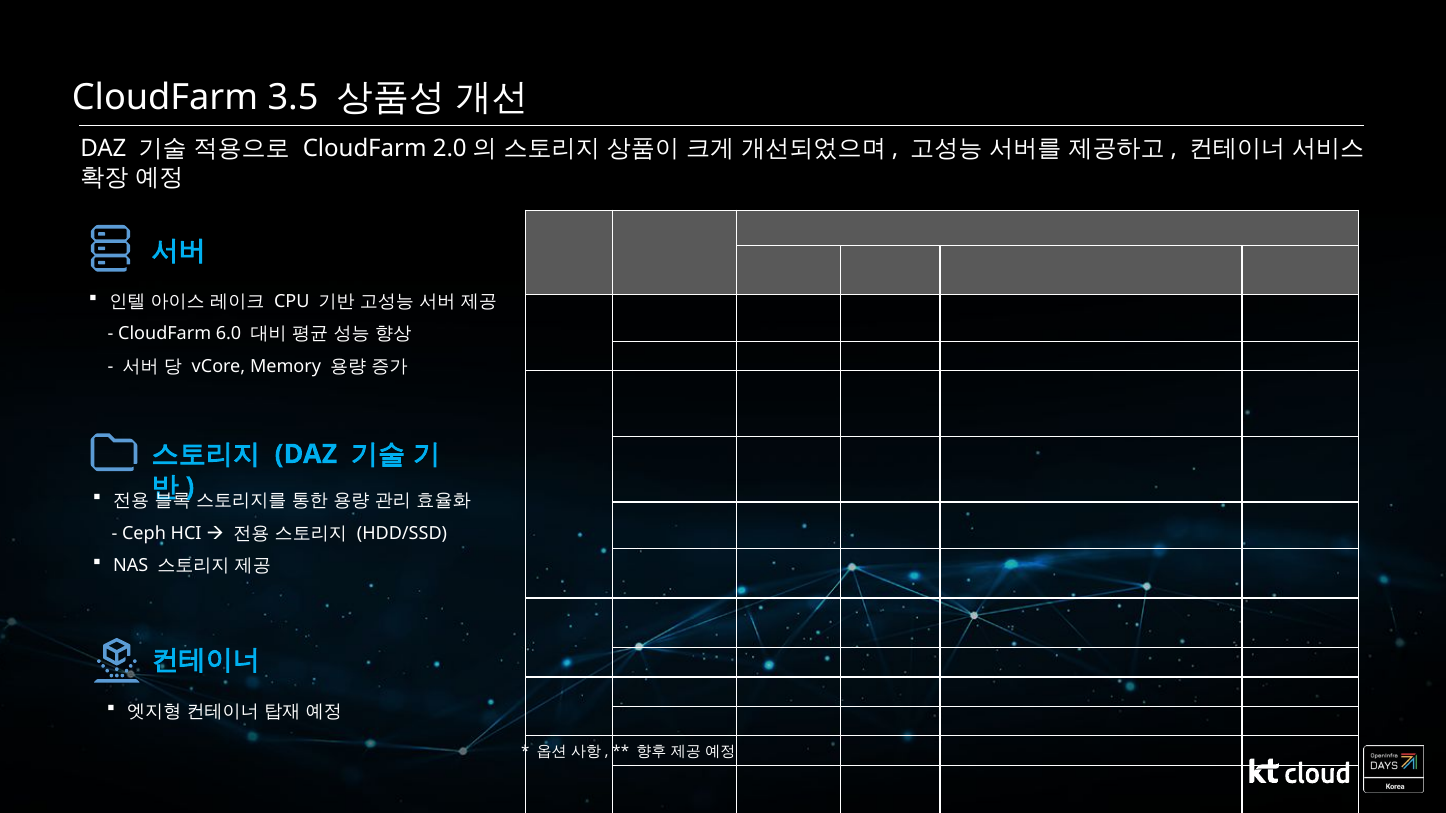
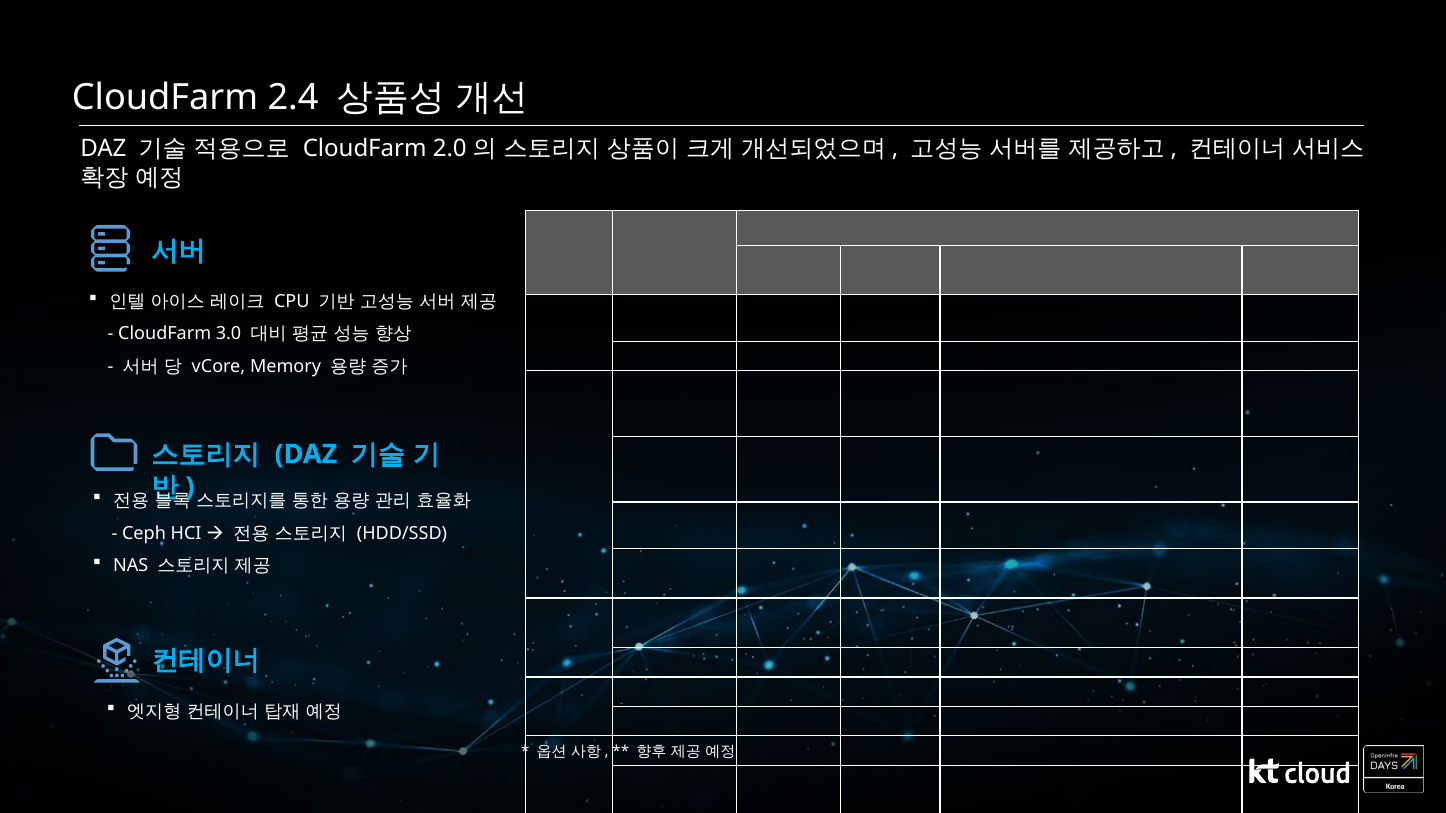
3.5: 3.5 -> 2.4
6.0: 6.0 -> 3.0
